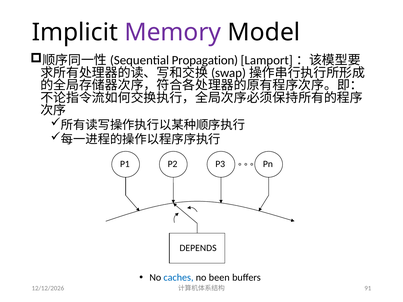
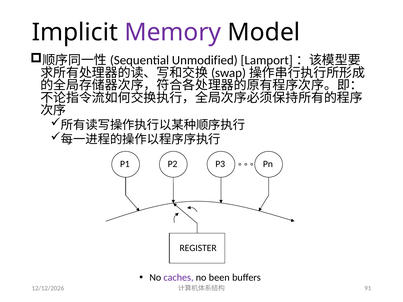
Propagation: Propagation -> Unmodified
DEPENDS: DEPENDS -> REGISTER
caches colour: blue -> purple
